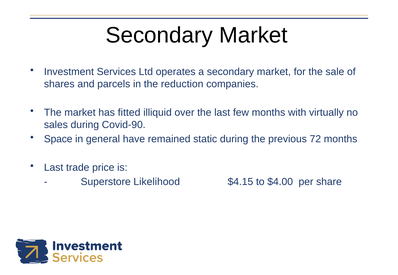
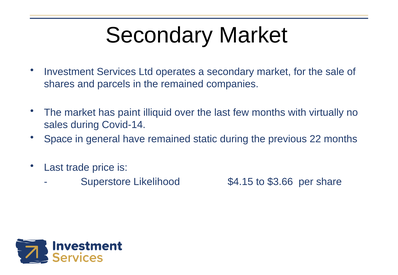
the reduction: reduction -> remained
fitted: fitted -> paint
Covid-90: Covid-90 -> Covid-14
72: 72 -> 22
$4.00: $4.00 -> $3.66
